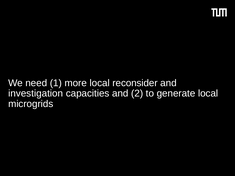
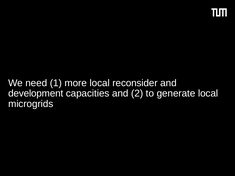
investigation: investigation -> development
